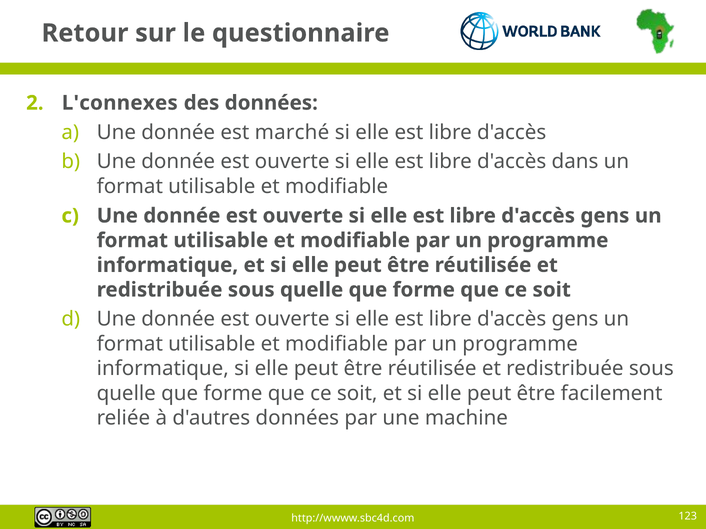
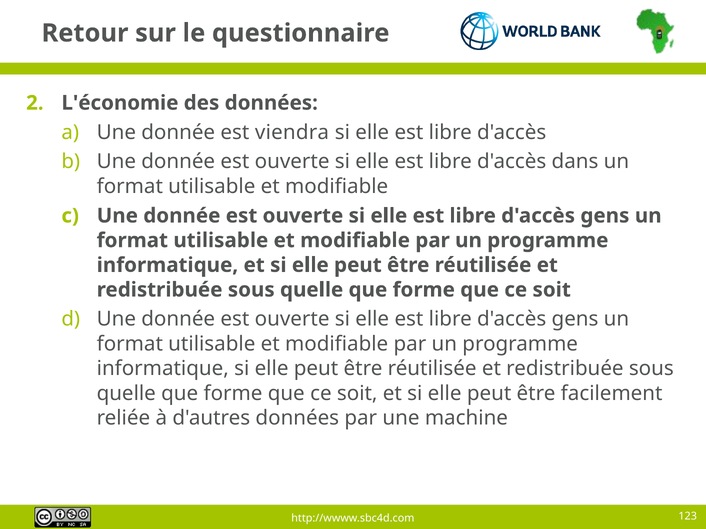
L'connexes: L'connexes -> L'économie
marché: marché -> viendra
